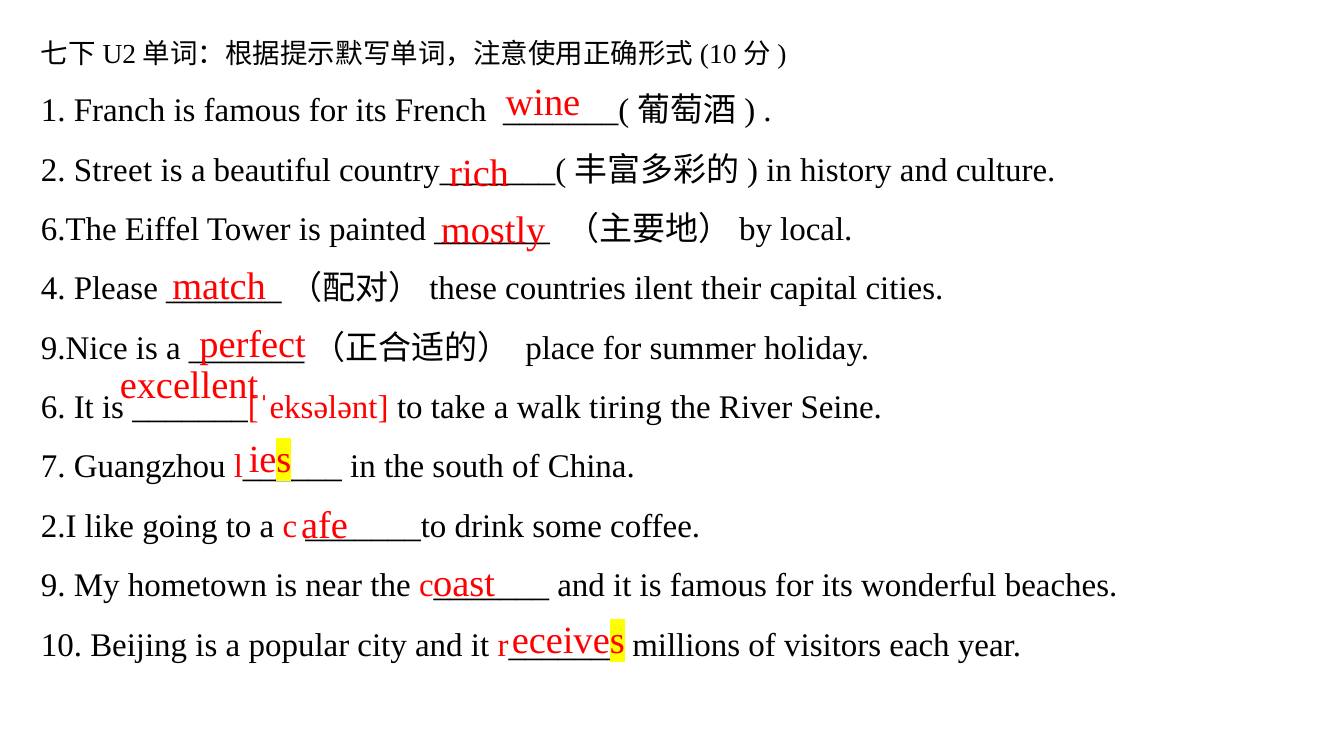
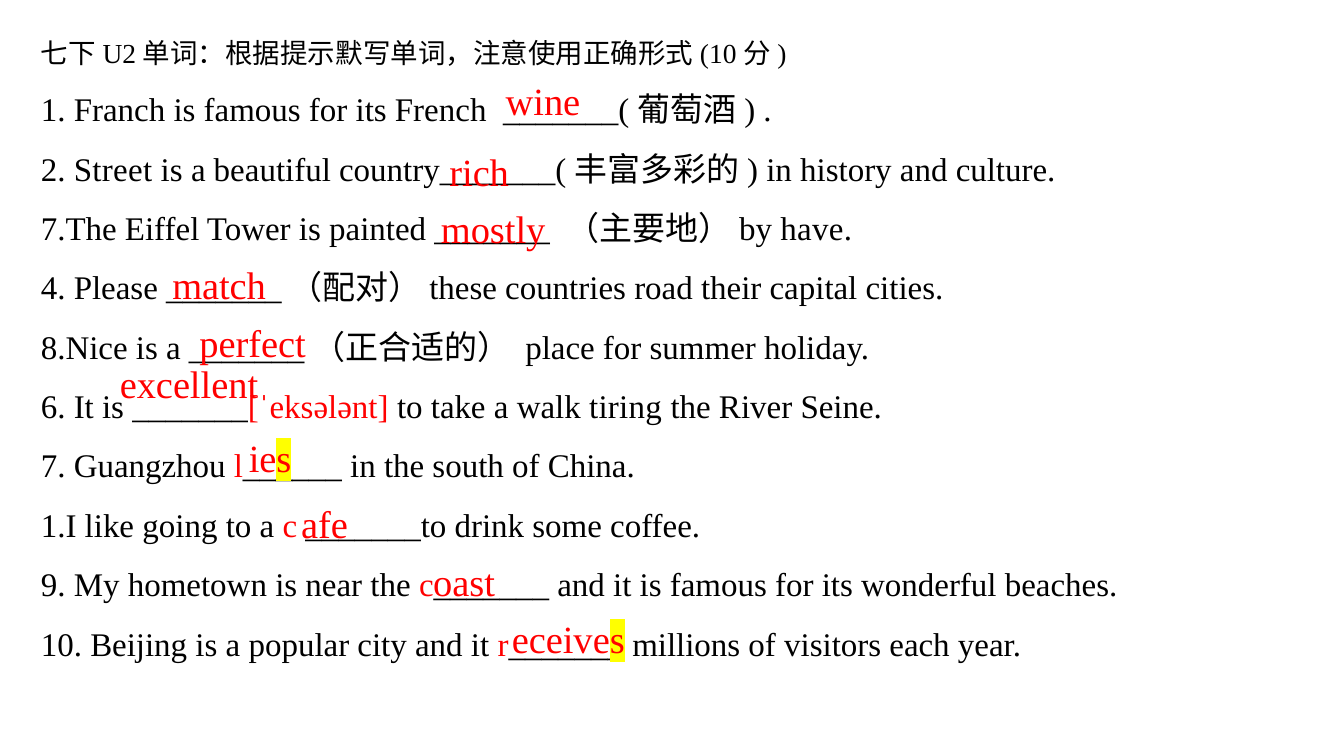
6.The: 6.The -> 7.The
local: local -> have
ilent: ilent -> road
9.Nice: 9.Nice -> 8.Nice
2.I: 2.I -> 1.I
